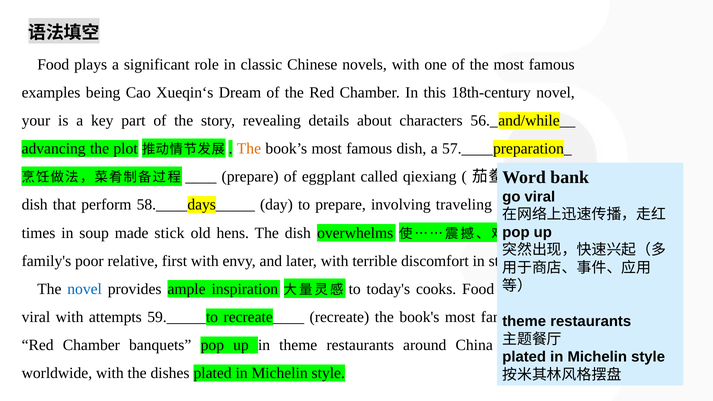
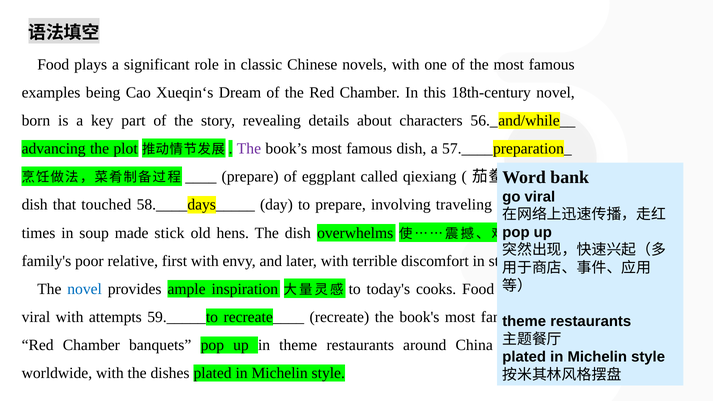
your: your -> born
The at (249, 149) colour: orange -> purple
perform: perform -> touched
